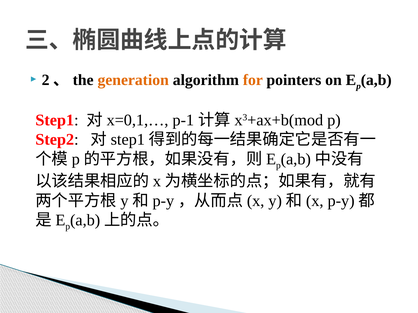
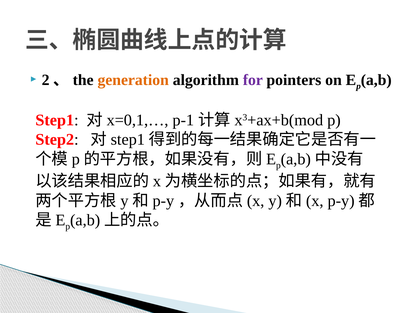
for colour: orange -> purple
